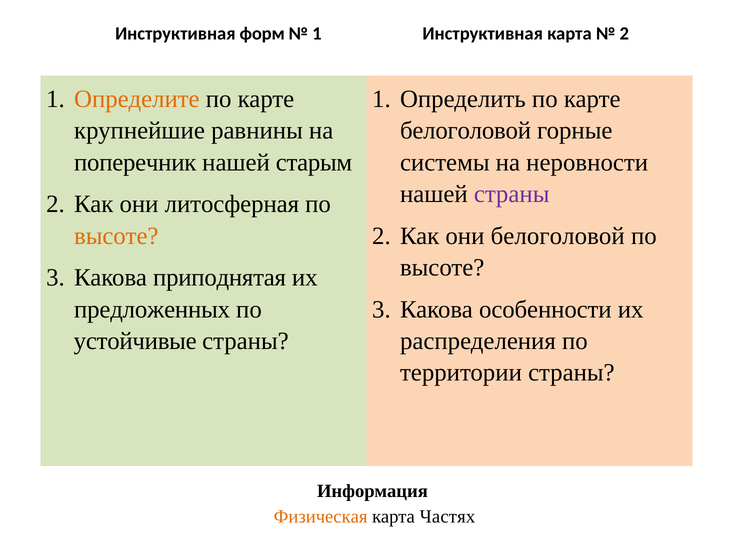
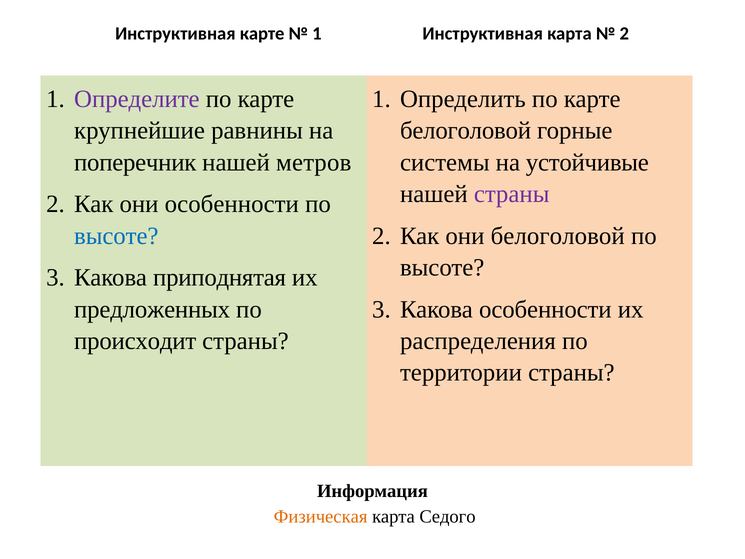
Инструктивная форм: форм -> карте
Определите colour: orange -> purple
старым: старым -> метров
неровности: неровности -> устойчивые
они литосферная: литосферная -> особенности
высоте at (116, 236) colour: orange -> blue
устойчивые: устойчивые -> происходит
Частях: Частях -> Седого
